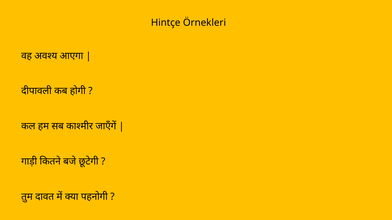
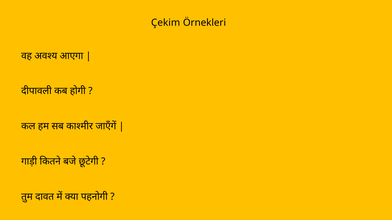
Hintçe: Hintçe -> Çekim
